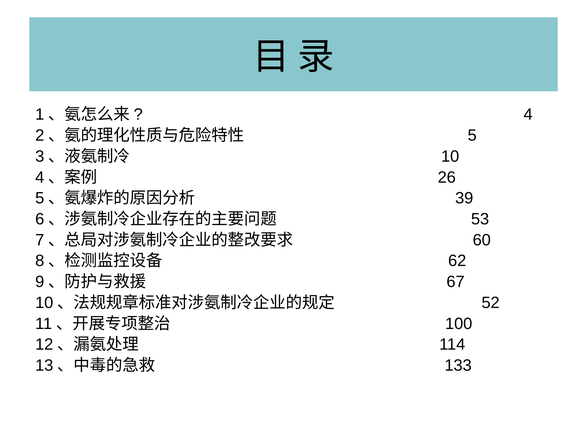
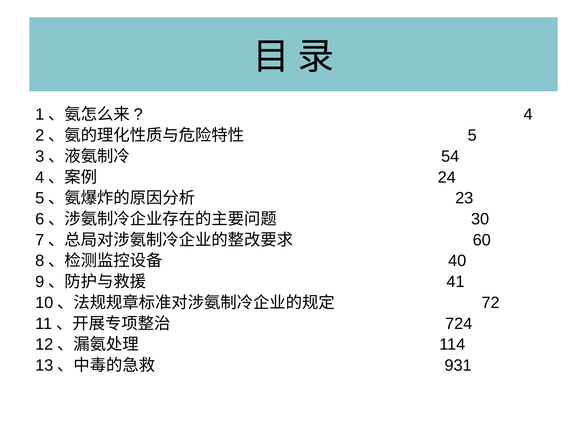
10: 10 -> 54
26: 26 -> 24
39: 39 -> 23
53: 53 -> 30
62: 62 -> 40
67: 67 -> 41
52: 52 -> 72
100: 100 -> 724
133: 133 -> 931
